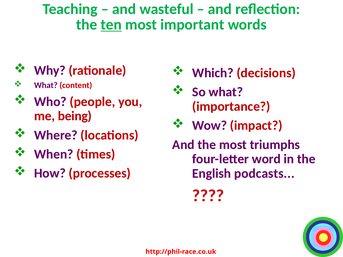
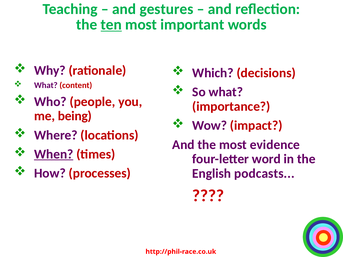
wasteful: wasteful -> gestures
triumphs: triumphs -> evidence
When underline: none -> present
